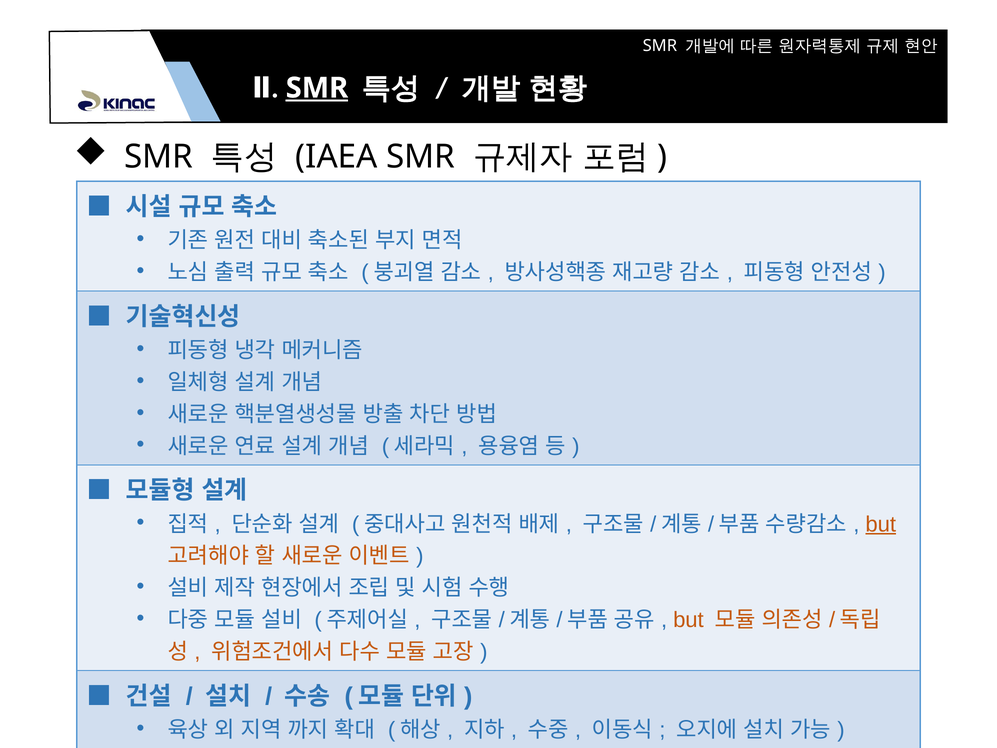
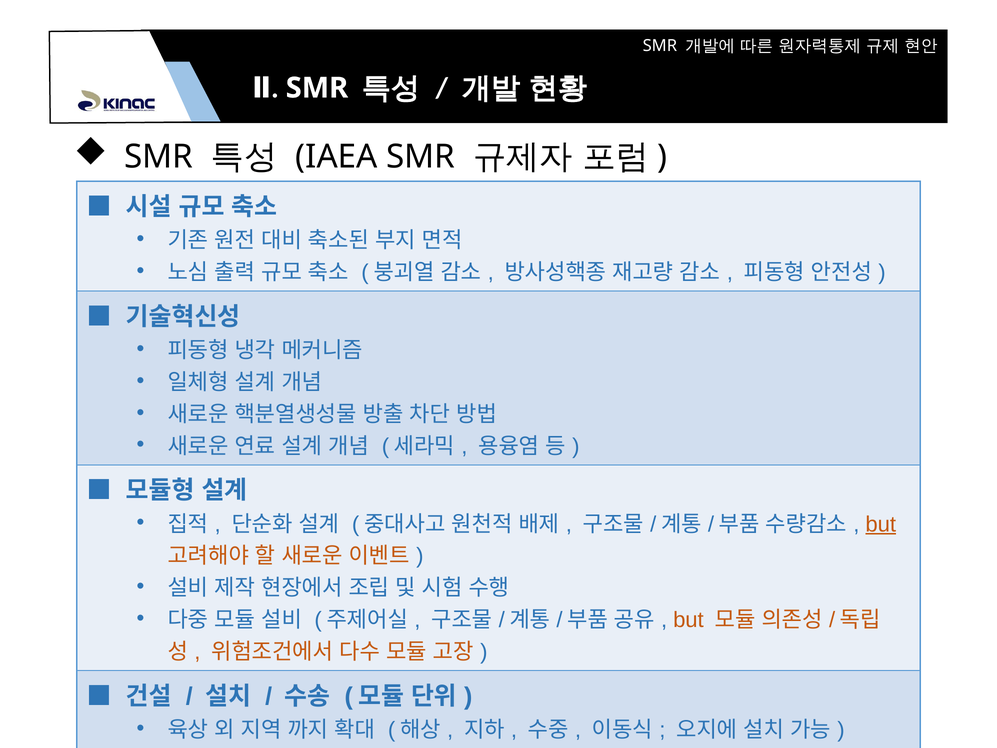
SMR at (317, 88) underline: present -> none
